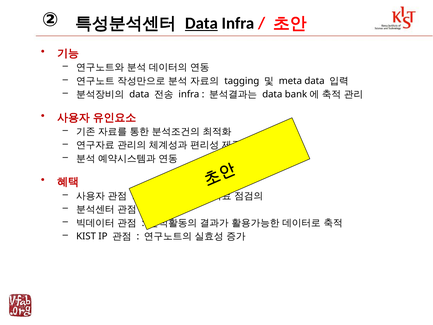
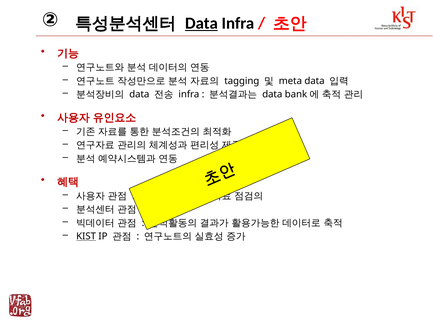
KIST underline: none -> present
